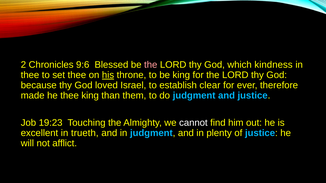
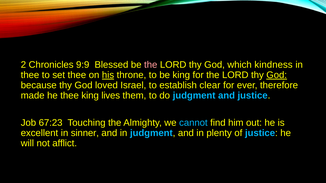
9:6: 9:6 -> 9:9
God at (277, 75) underline: none -> present
than: than -> lives
19:23: 19:23 -> 67:23
cannot colour: white -> light blue
trueth: trueth -> sinner
